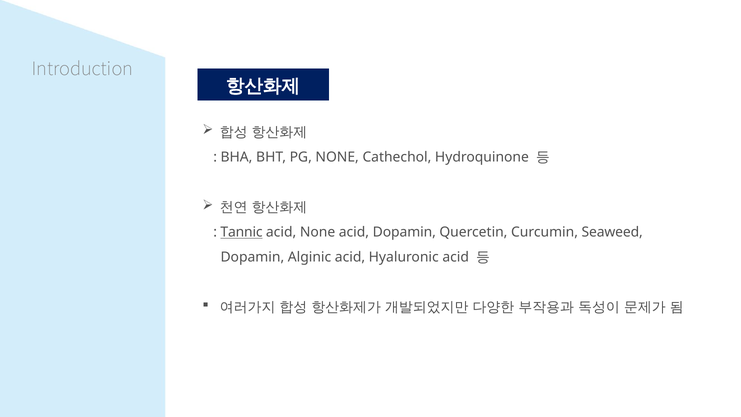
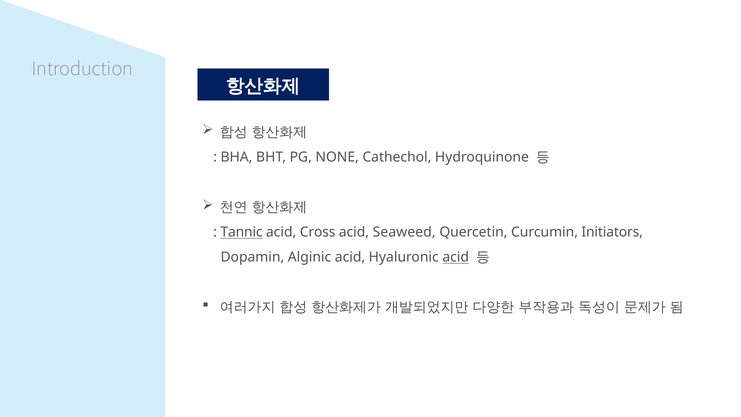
acid None: None -> Cross
acid Dopamin: Dopamin -> Seaweed
Seaweed: Seaweed -> Initiators
acid at (456, 257) underline: none -> present
